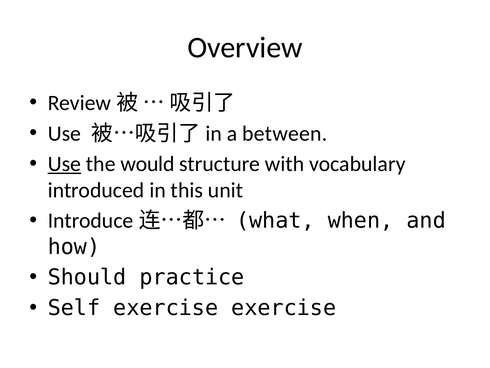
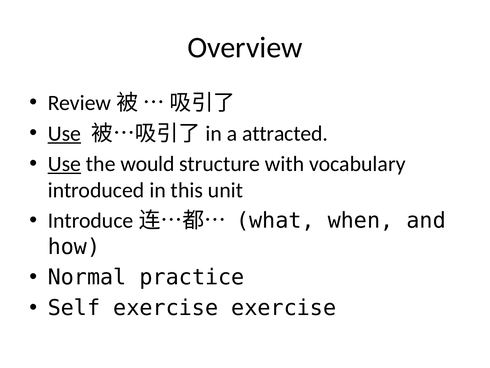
Use at (64, 133) underline: none -> present
between: between -> attracted
Should: Should -> Normal
